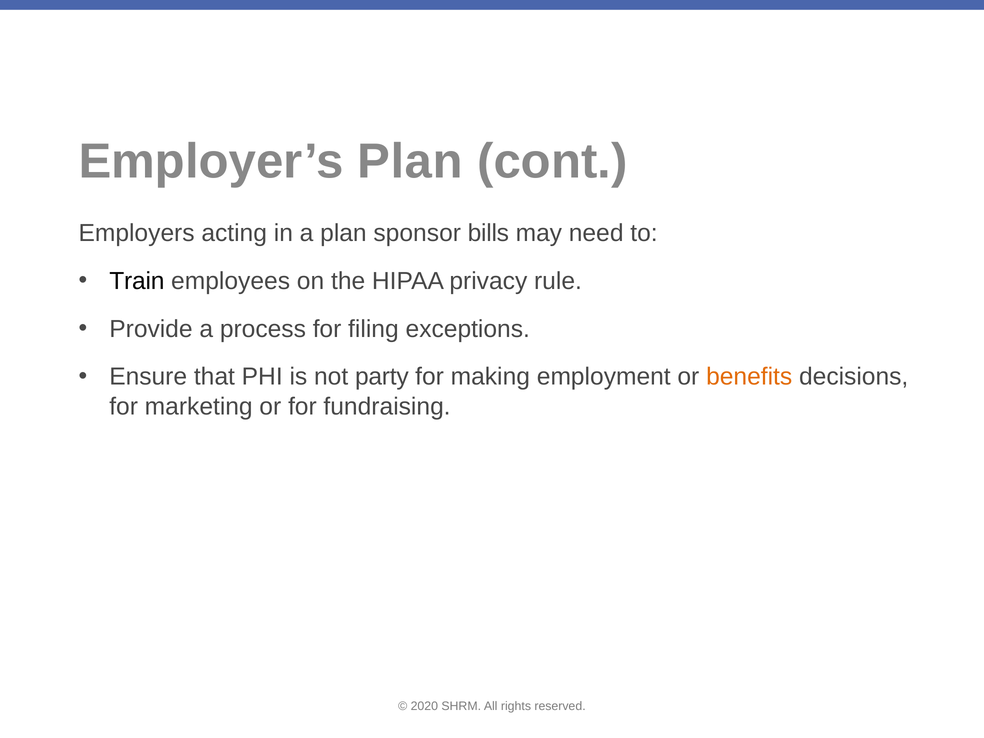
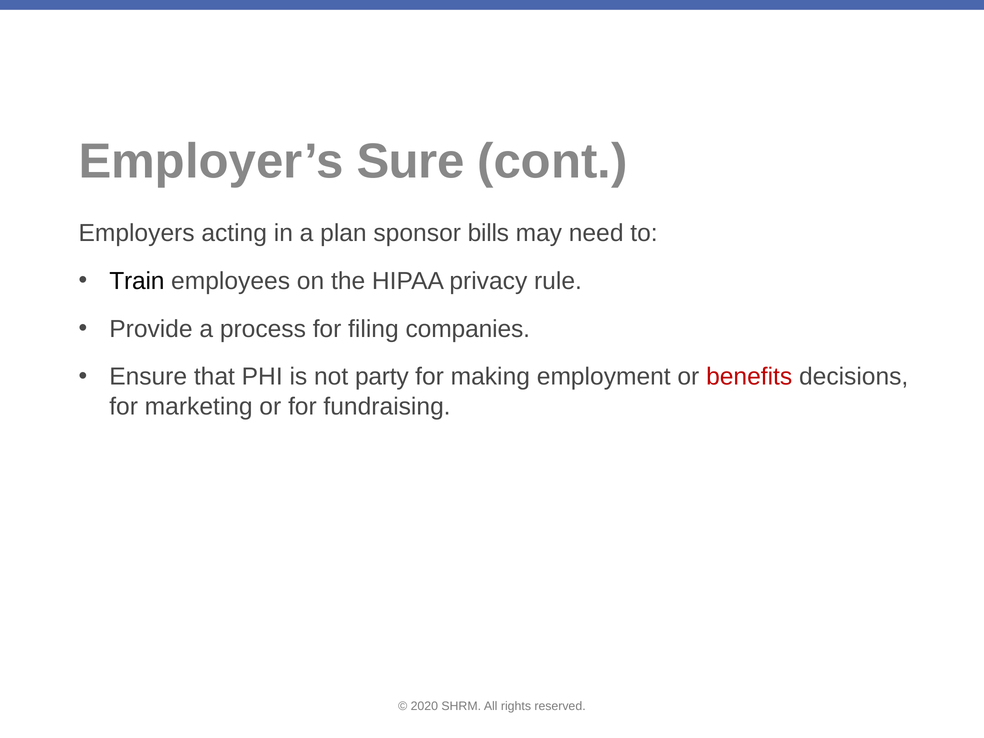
Employer’s Plan: Plan -> Sure
exceptions: exceptions -> companies
benefits colour: orange -> red
